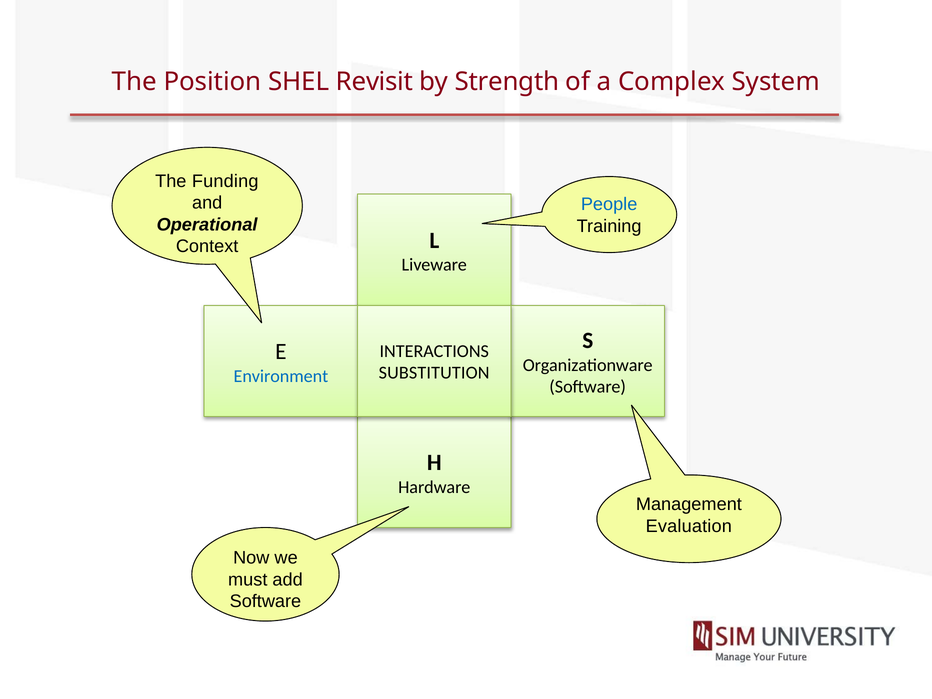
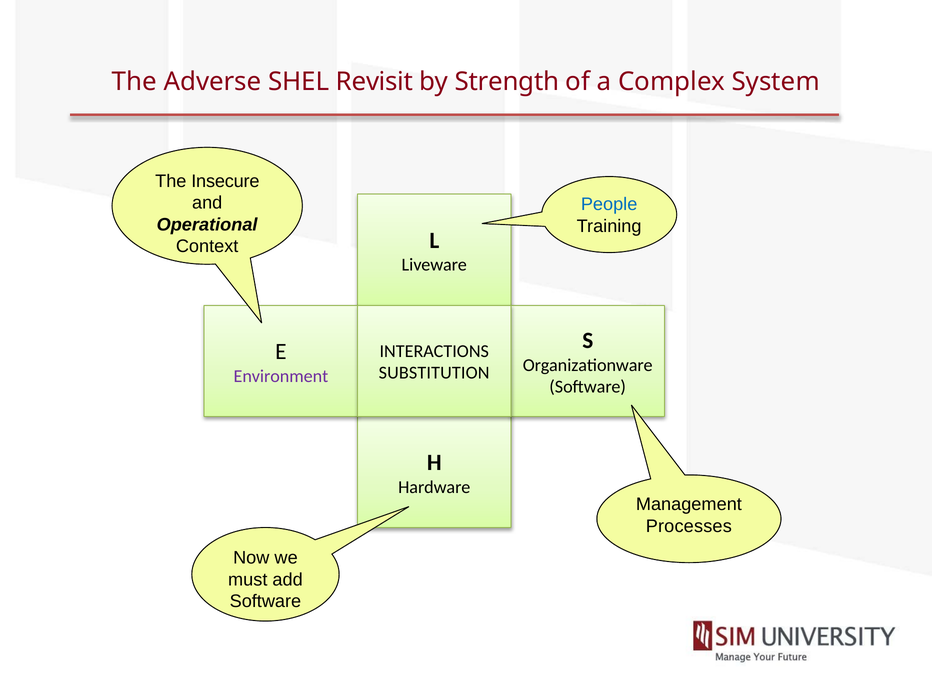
Position: Position -> Adverse
Funding: Funding -> Insecure
Environment colour: blue -> purple
Evaluation: Evaluation -> Processes
